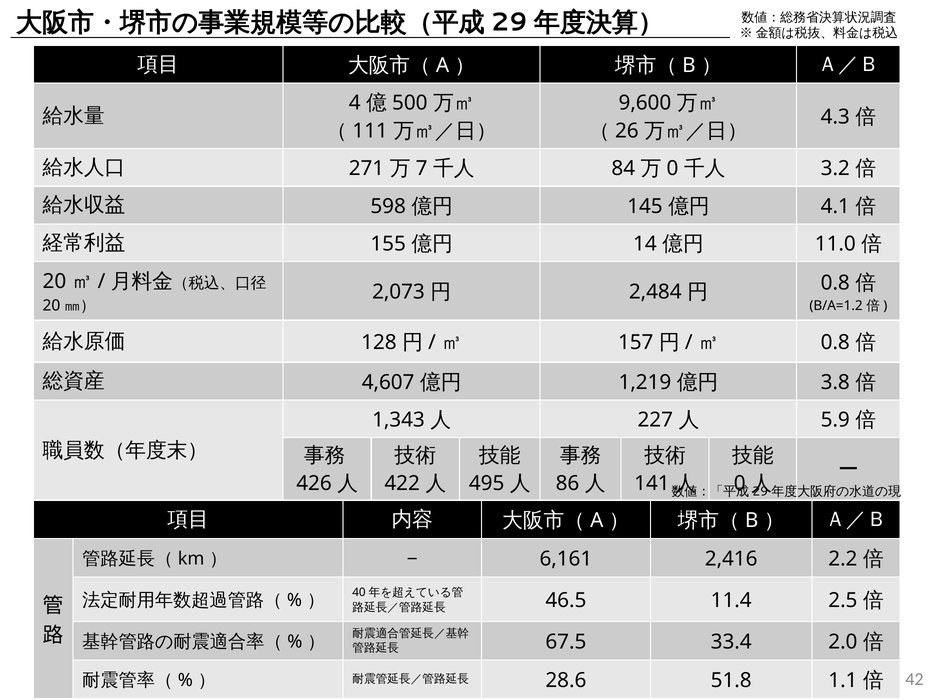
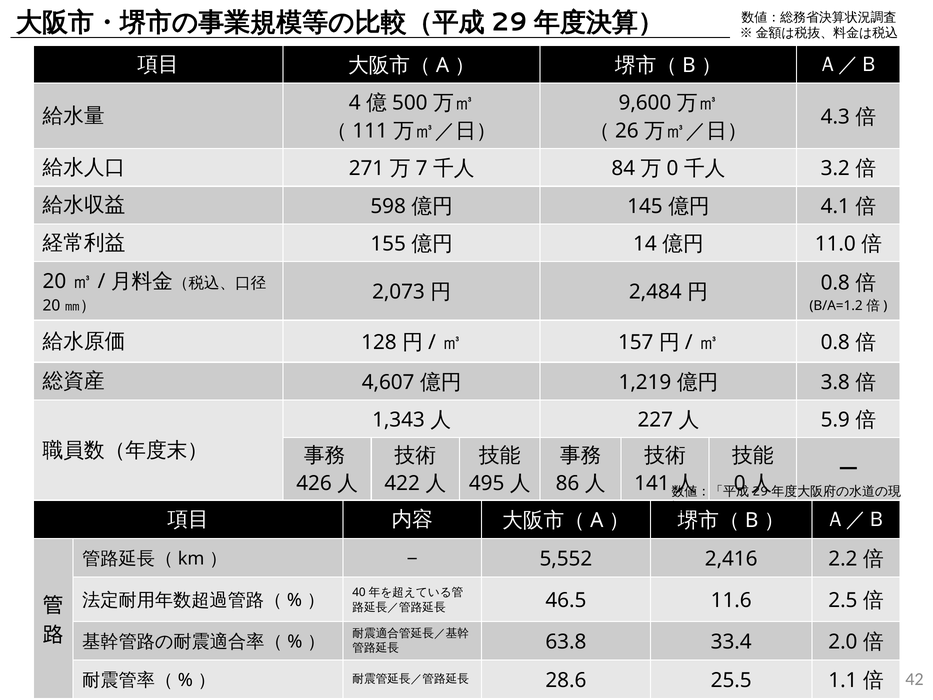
6,161: 6,161 -> 5,552
11.4: 11.4 -> 11.6
67.5: 67.5 -> 63.8
51.8: 51.8 -> 25.5
